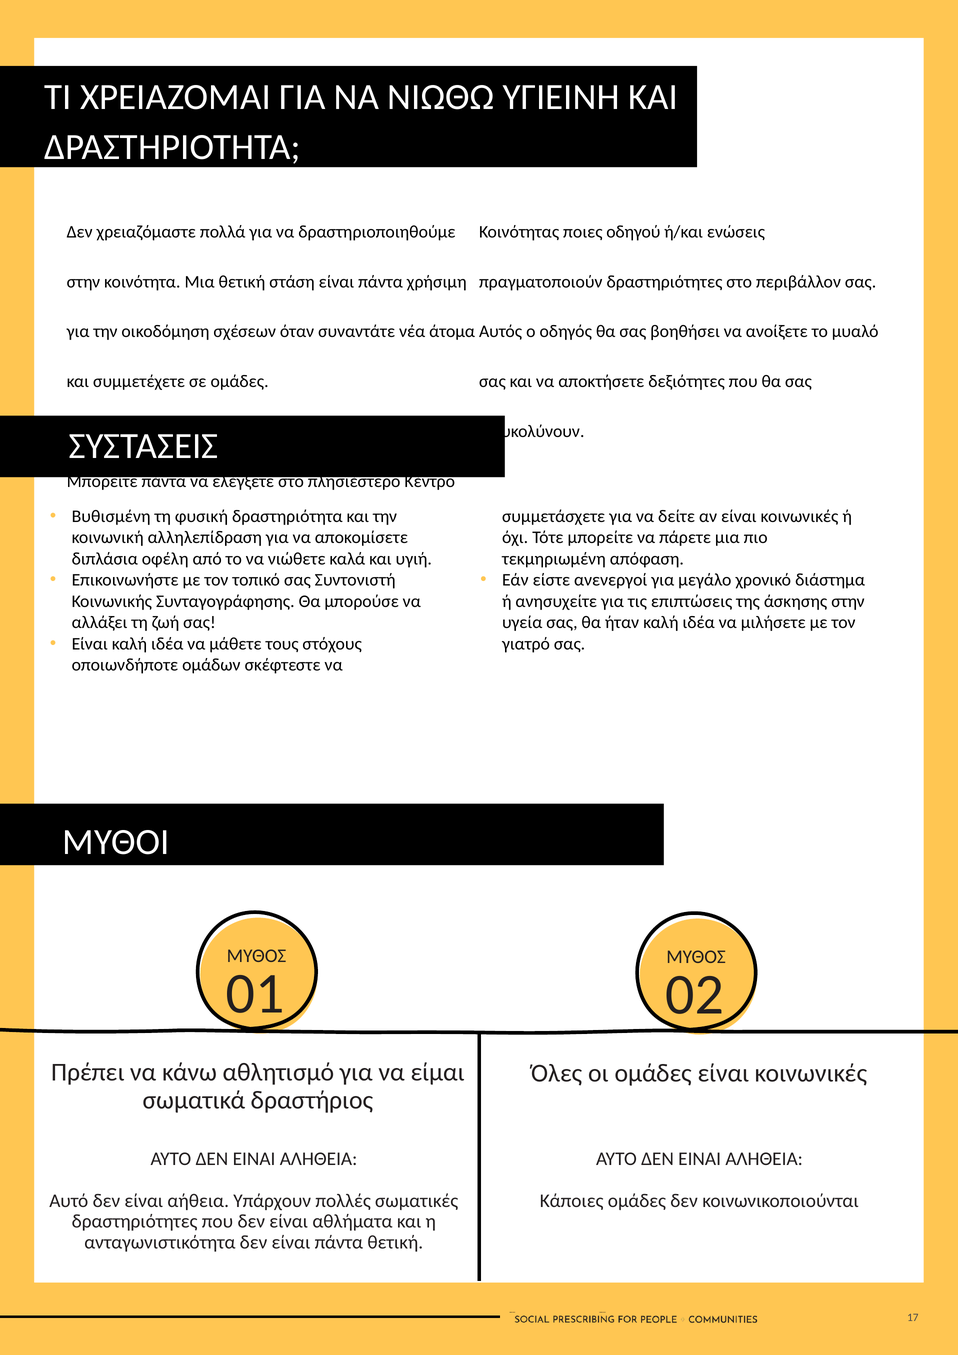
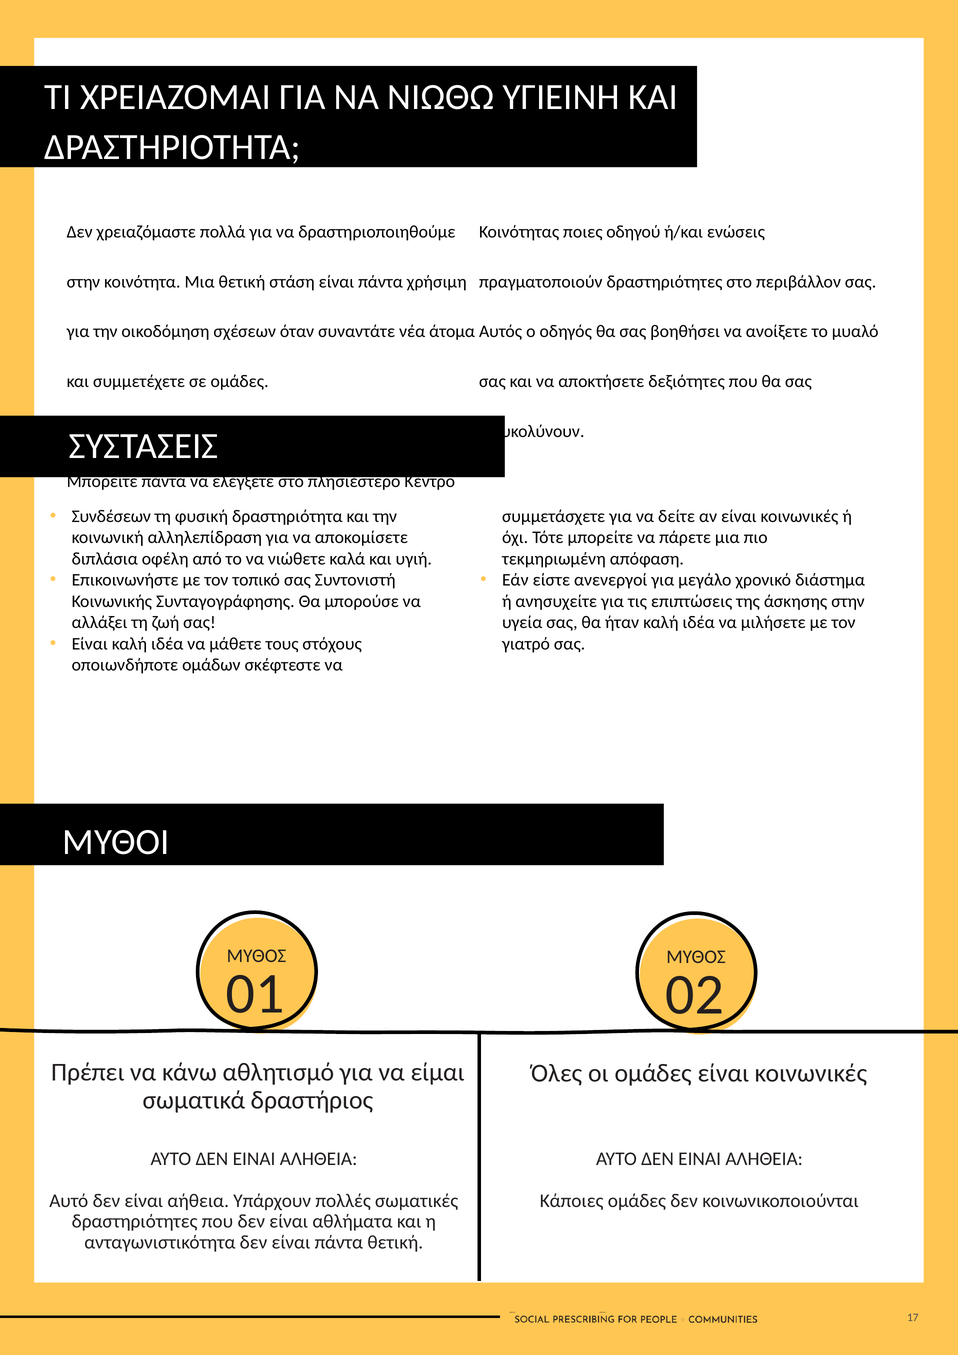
Βυθισμένη: Βυθισμένη -> Συνδέσεων
